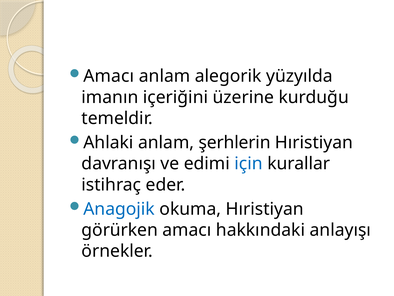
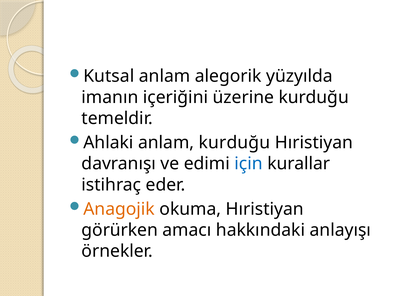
Amacı at (109, 76): Amacı -> Kutsal
anlam şerhlerin: şerhlerin -> kurduğu
Anagojik colour: blue -> orange
